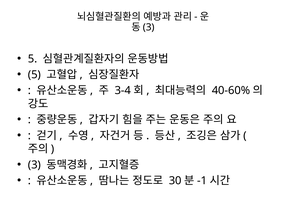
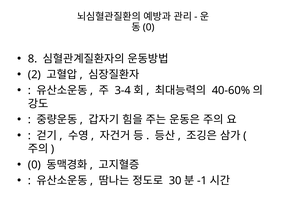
3 at (149, 27): 3 -> 0
5 at (33, 59): 5 -> 8
5 at (34, 75): 5 -> 2
3 at (34, 165): 3 -> 0
